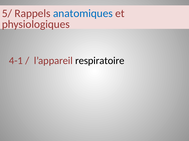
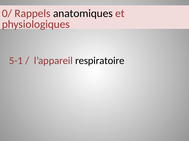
5/: 5/ -> 0/
anatomiques colour: blue -> black
4-1: 4-1 -> 5-1
